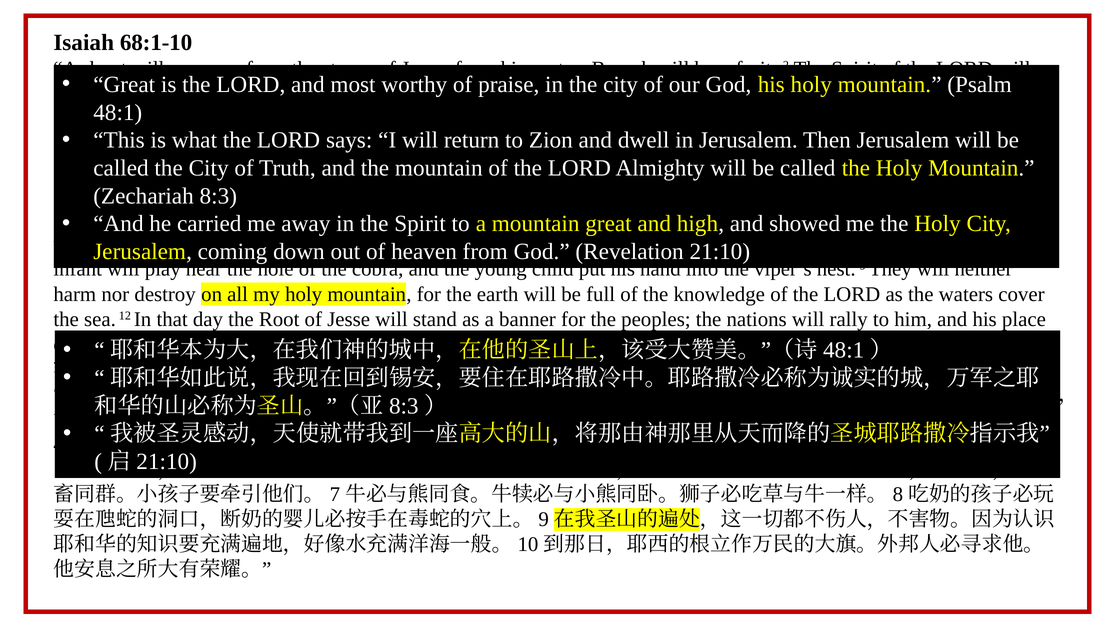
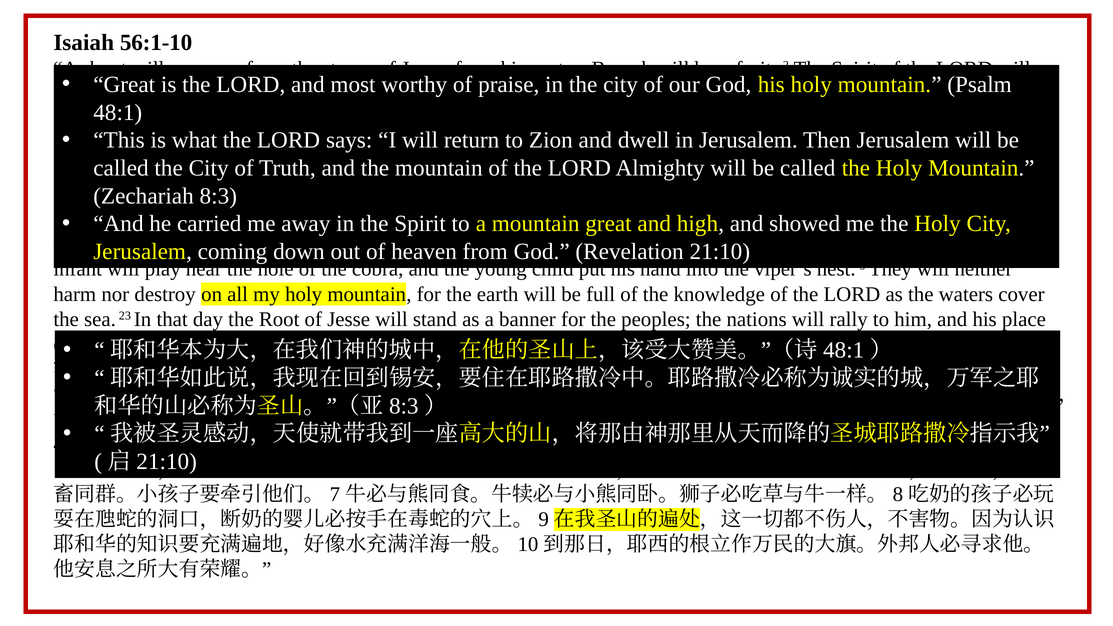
68:1-10: 68:1-10 -> 56:1-10
12: 12 -> 23
